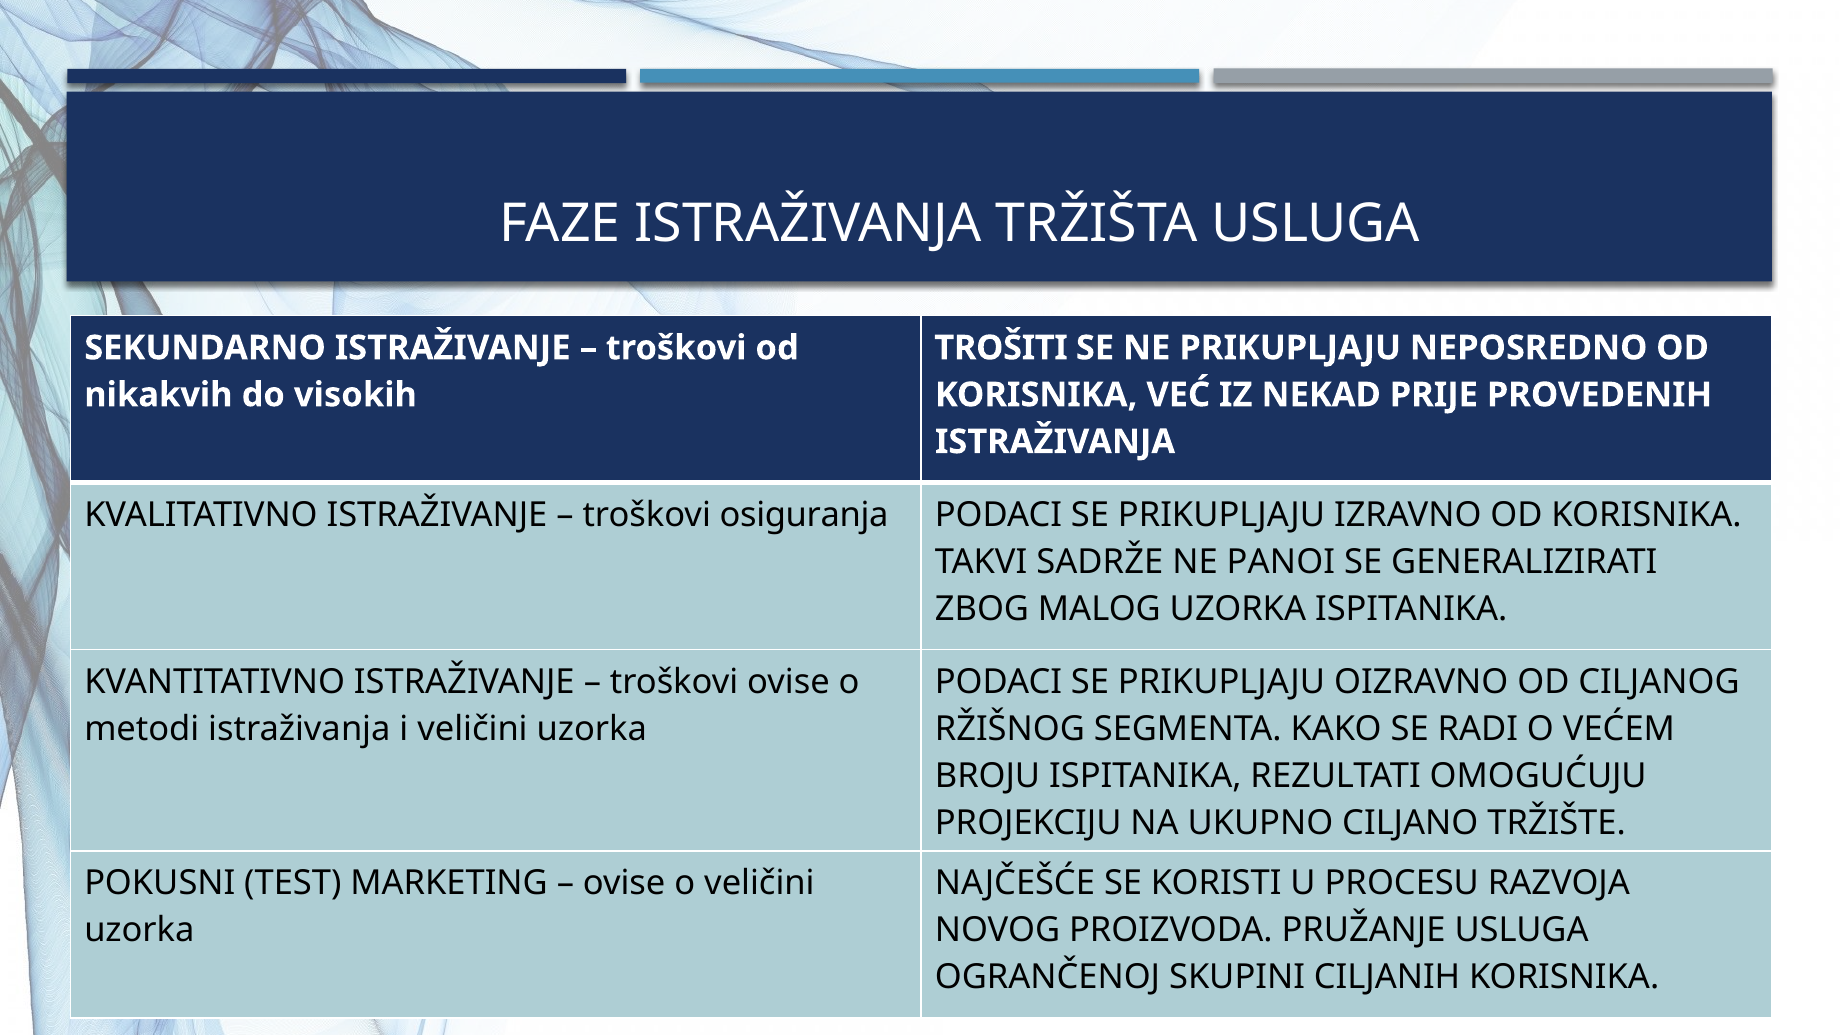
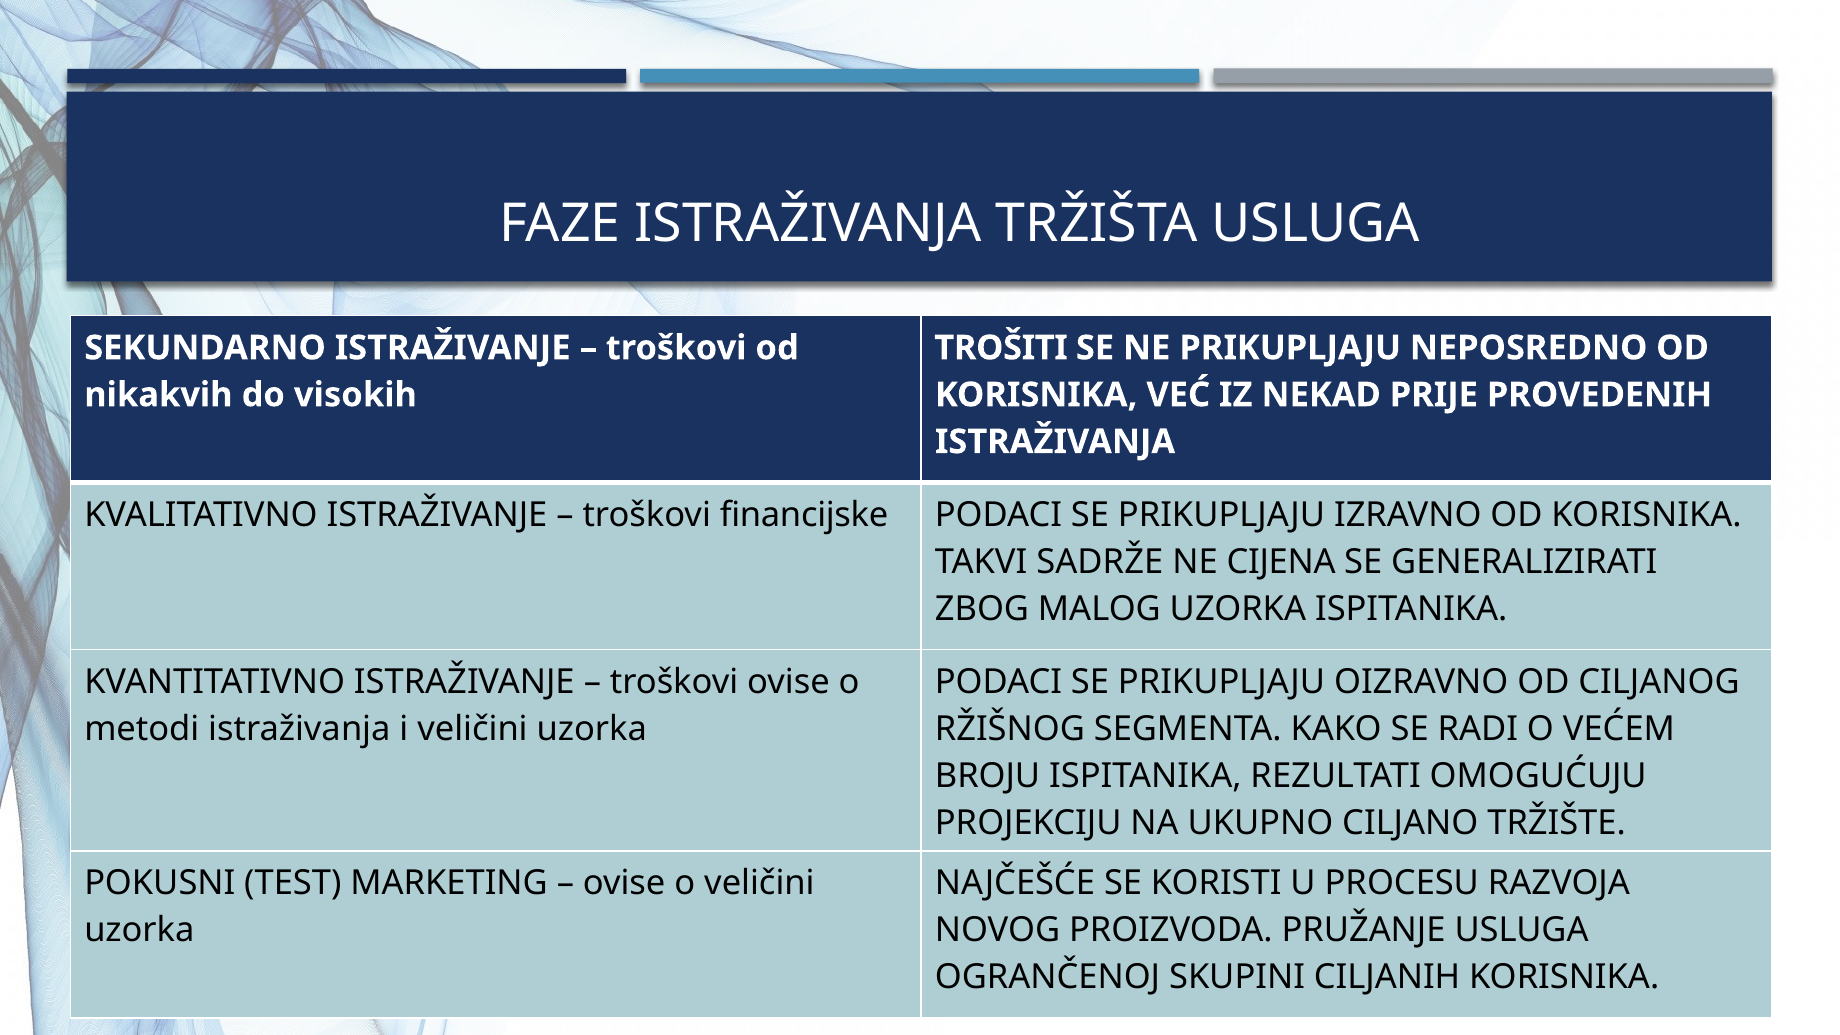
osiguranja: osiguranja -> financijske
PANOI: PANOI -> CIJENA
